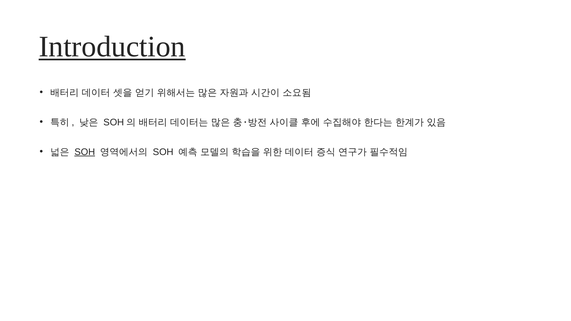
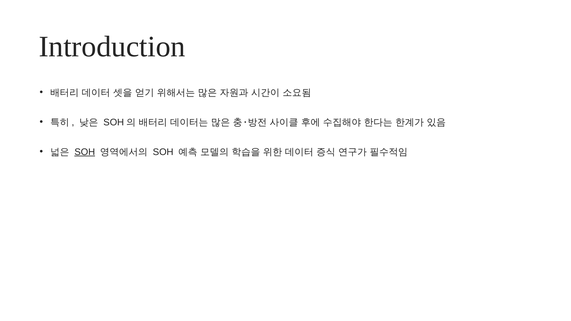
Introduction underline: present -> none
